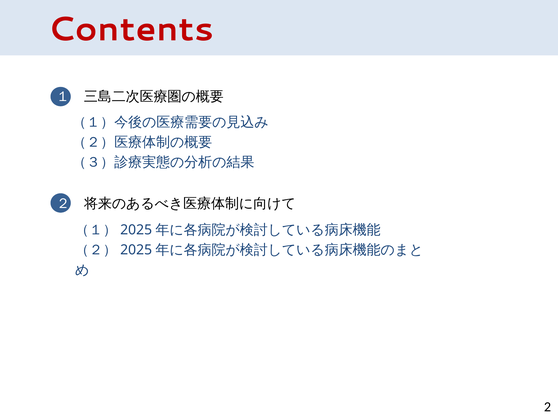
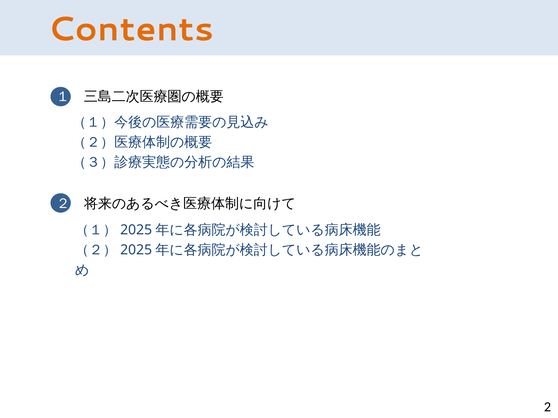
Contents colour: red -> orange
